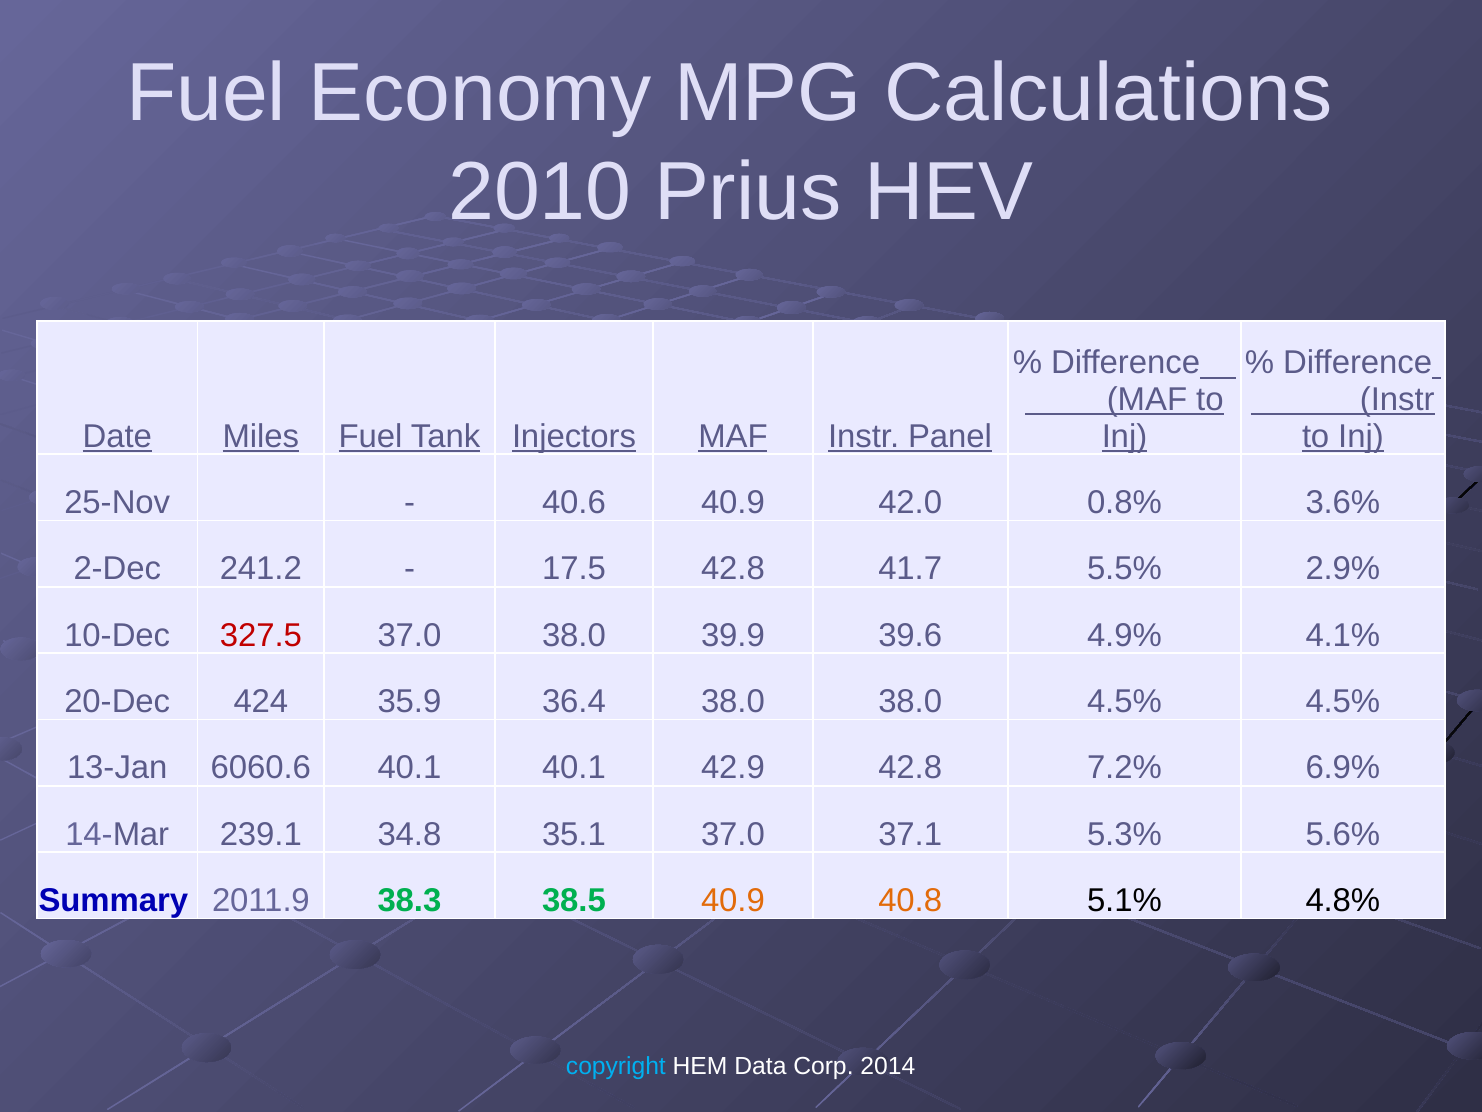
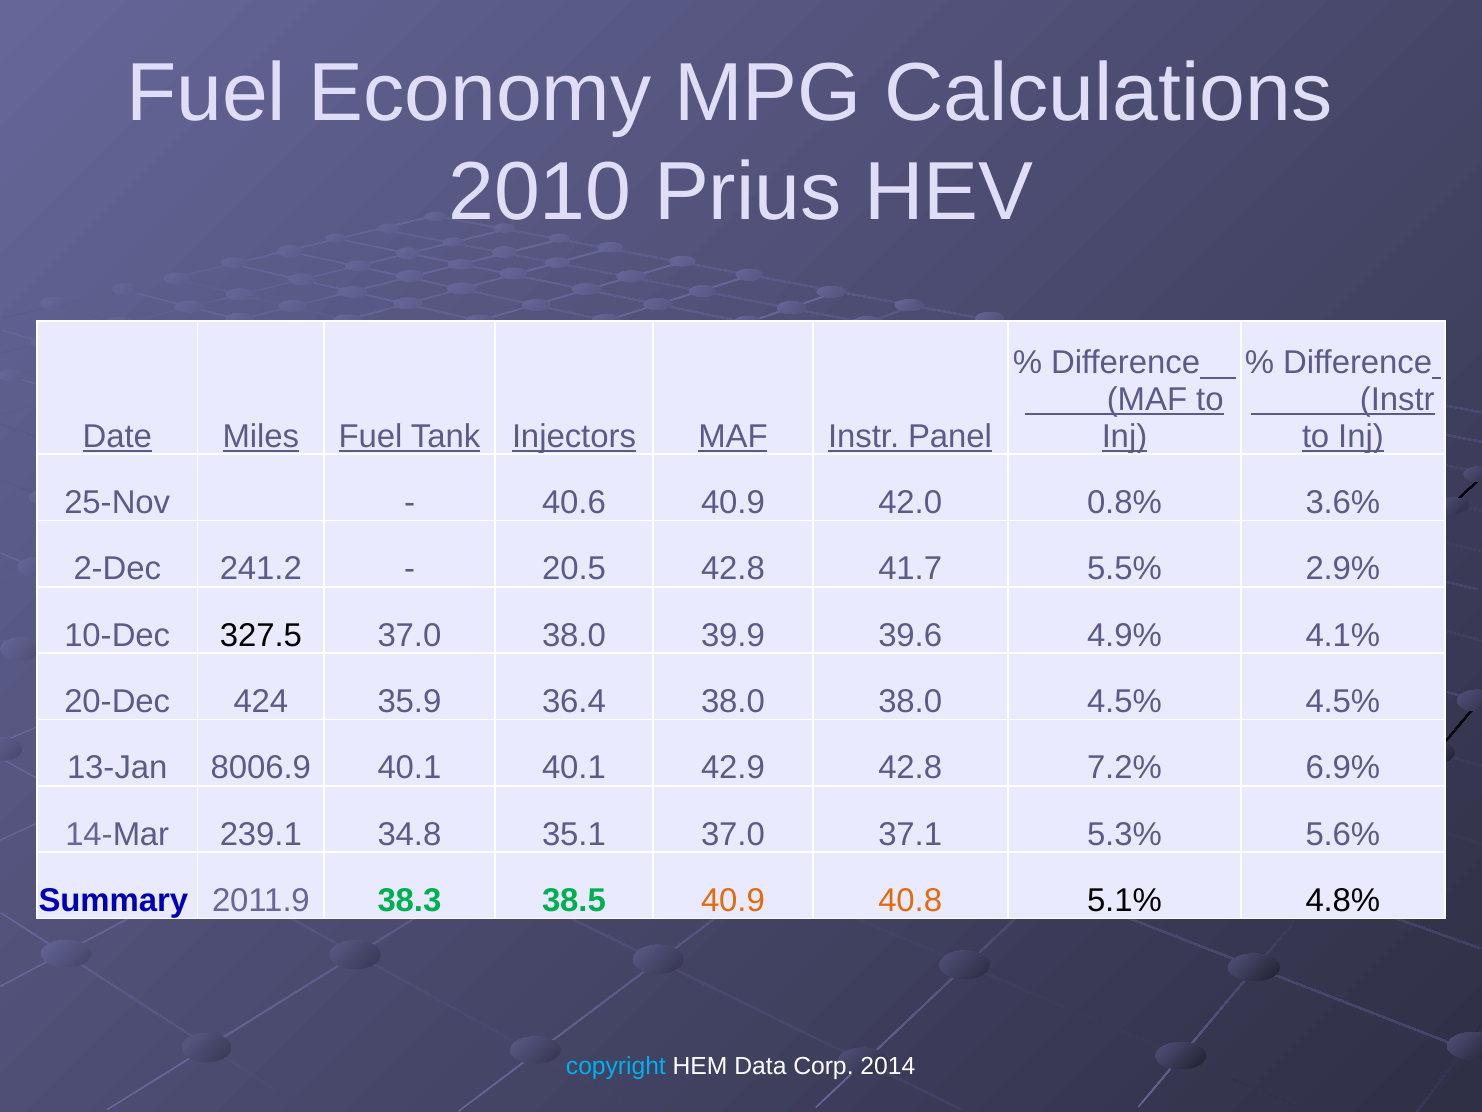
17.5: 17.5 -> 20.5
327.5 colour: red -> black
6060.6: 6060.6 -> 8006.9
